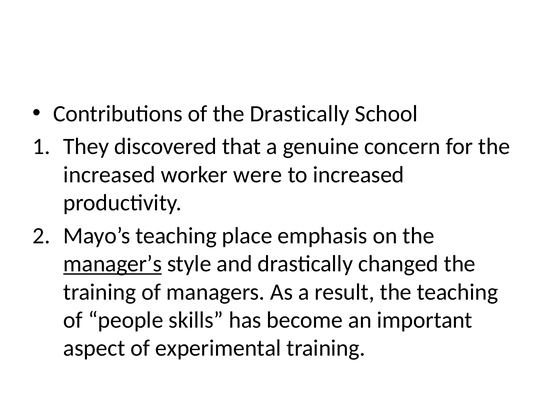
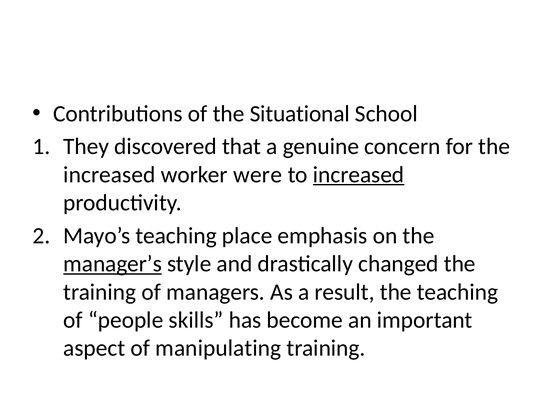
the Drastically: Drastically -> Situational
increased at (359, 175) underline: none -> present
experimental: experimental -> manipulating
